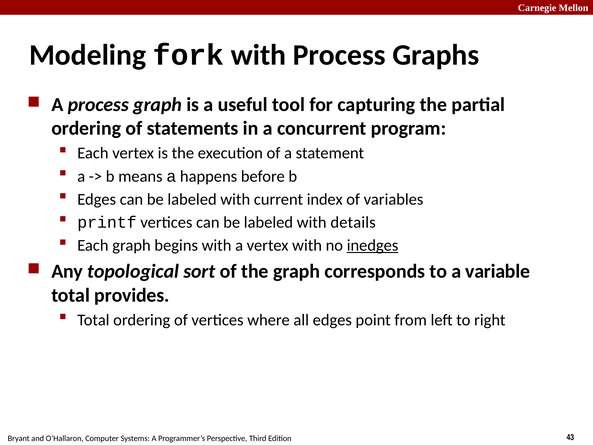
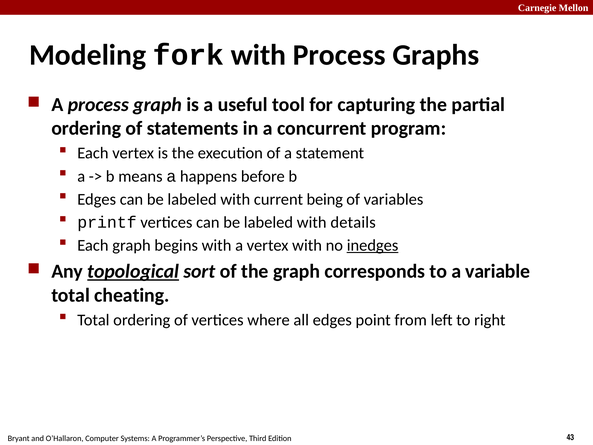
index: index -> being
topological underline: none -> present
provides: provides -> cheating
